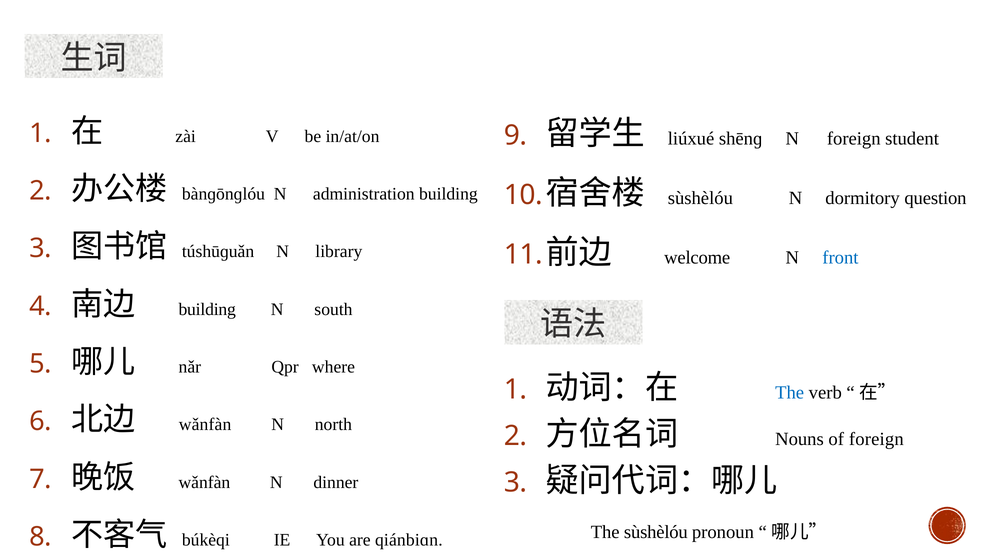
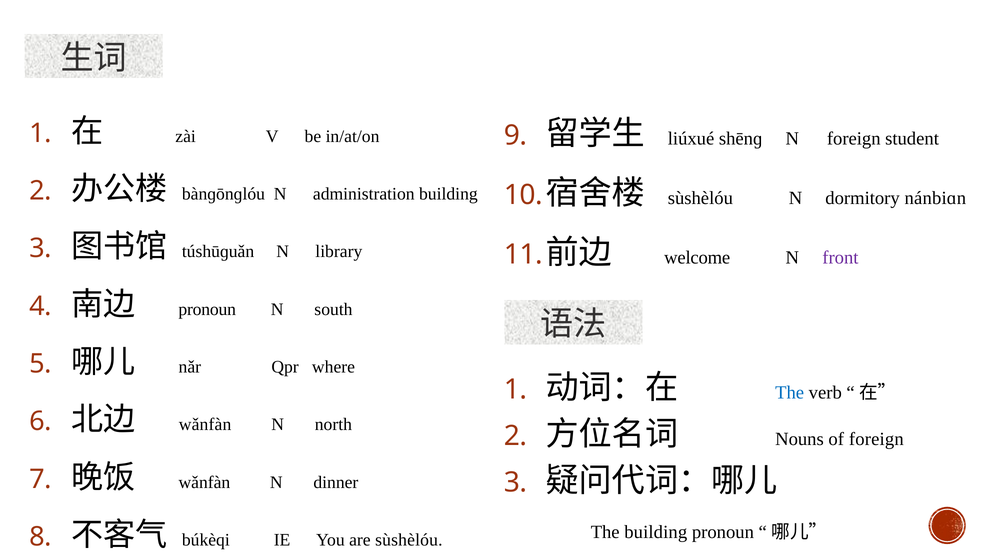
question: question -> nánbiɑn
front colour: blue -> purple
building at (207, 310): building -> pronoun
The sùshèlóu: sùshèlóu -> building
are qiánbiɑn: qiánbiɑn -> sùshèlóu
